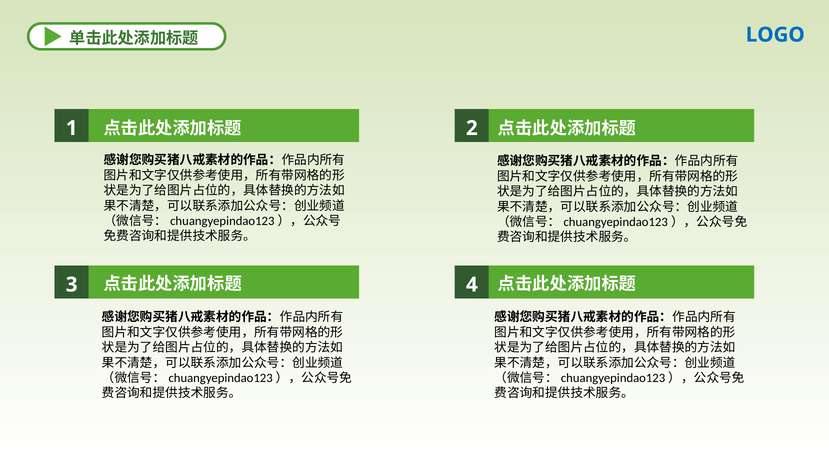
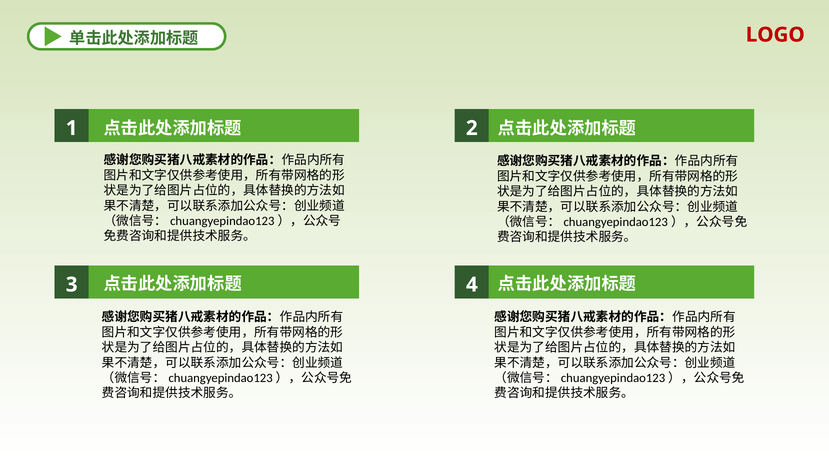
LOGO colour: blue -> red
